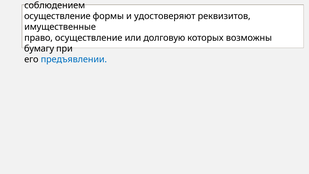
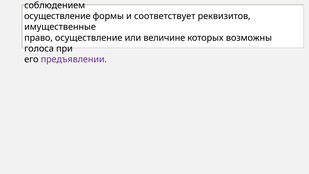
удостоверяют: удостоверяют -> соответствует
долговую: долговую -> величине
бумагу: бумагу -> голоса
предъявлении colour: blue -> purple
